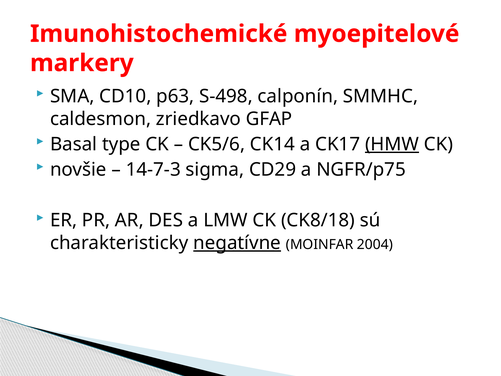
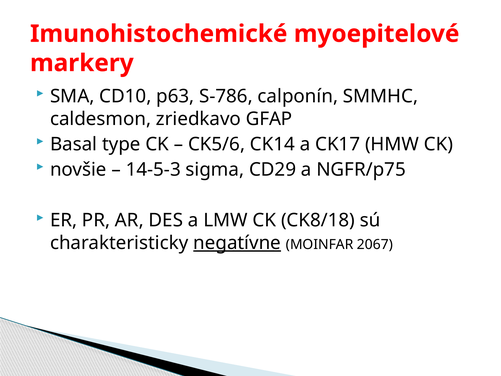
S-498: S-498 -> S-786
HMW underline: present -> none
14-7-3: 14-7-3 -> 14-5-3
2004: 2004 -> 2067
